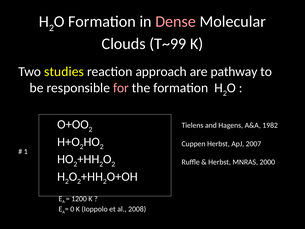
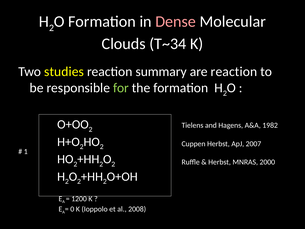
T~99: T~99 -> T~34
approach: approach -> summary
are pathway: pathway -> reaction
for colour: pink -> light green
